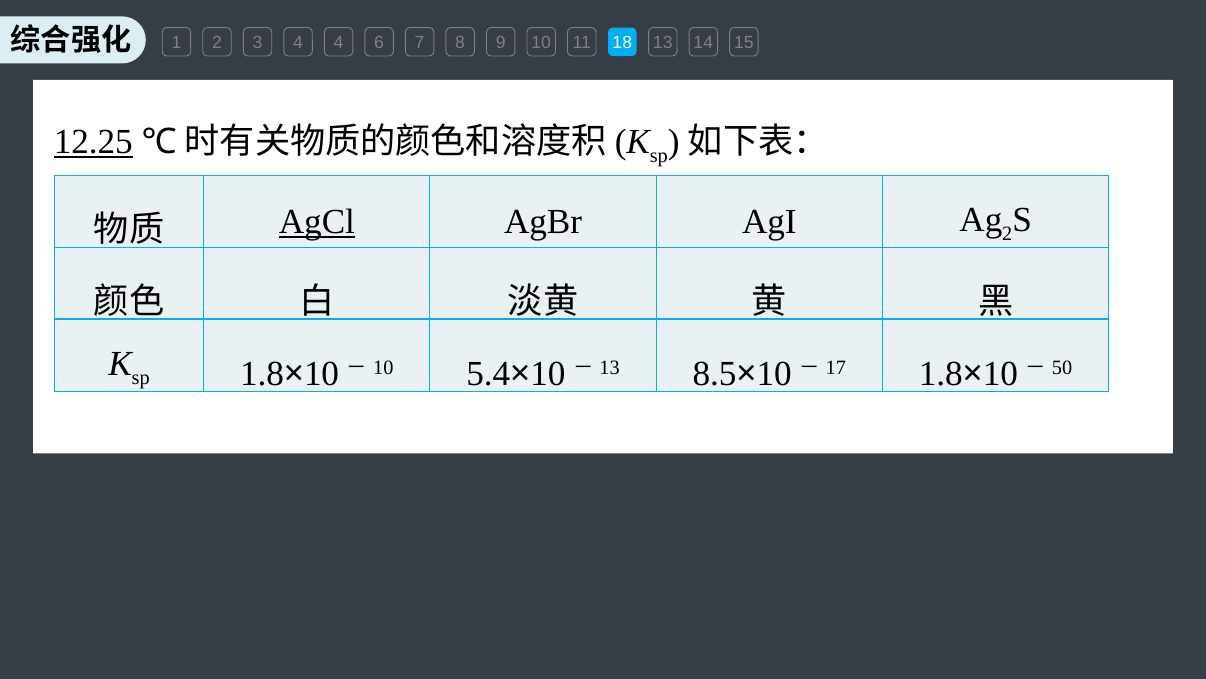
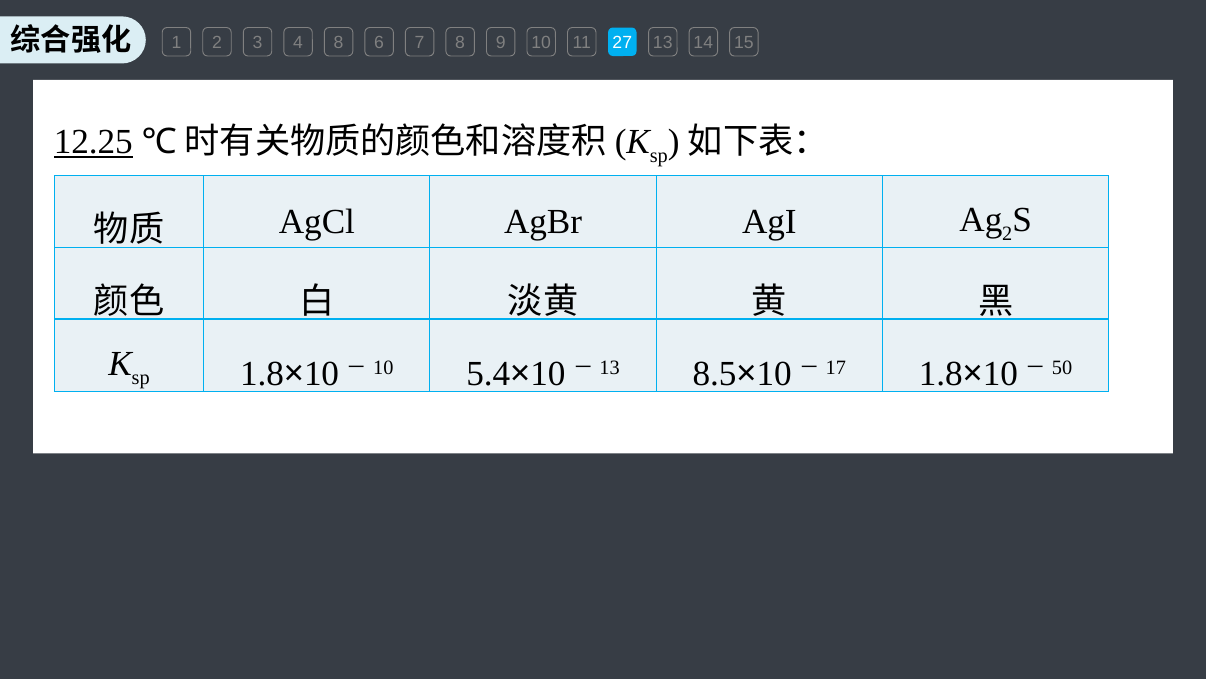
4 4: 4 -> 8
18: 18 -> 27
AgCl underline: present -> none
